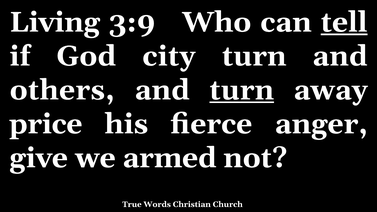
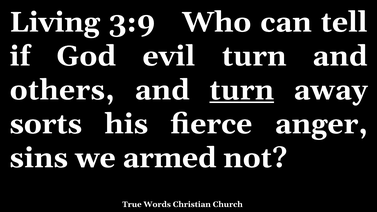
tell underline: present -> none
city: city -> evil
price: price -> sorts
give: give -> sins
